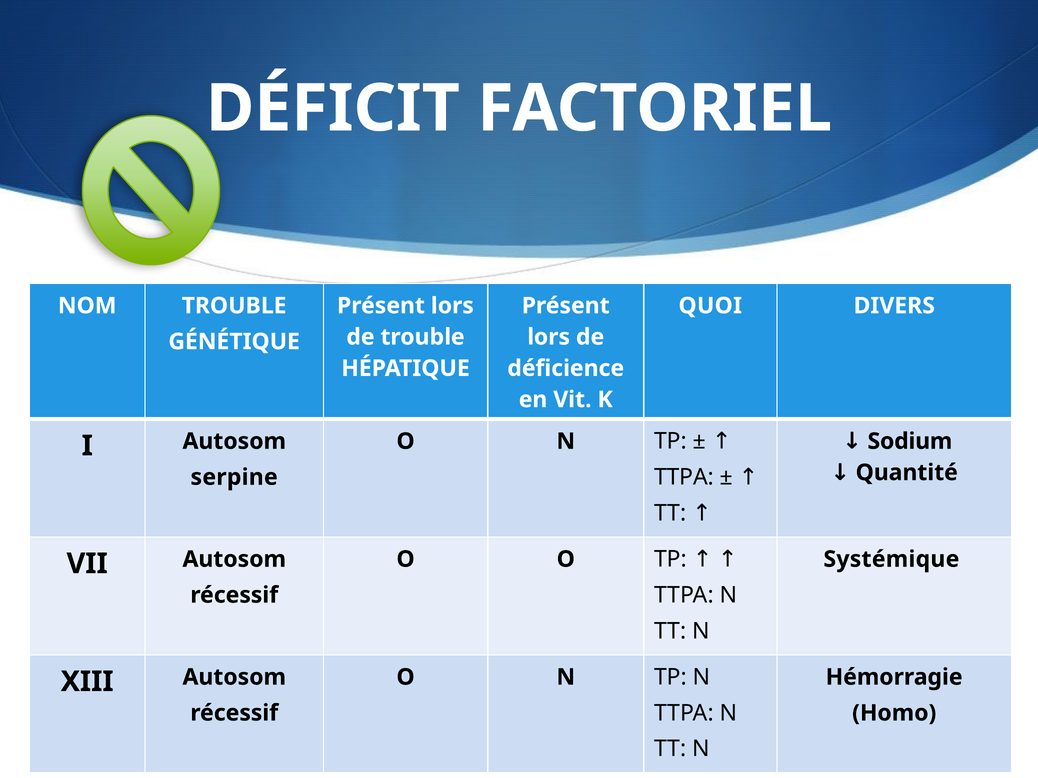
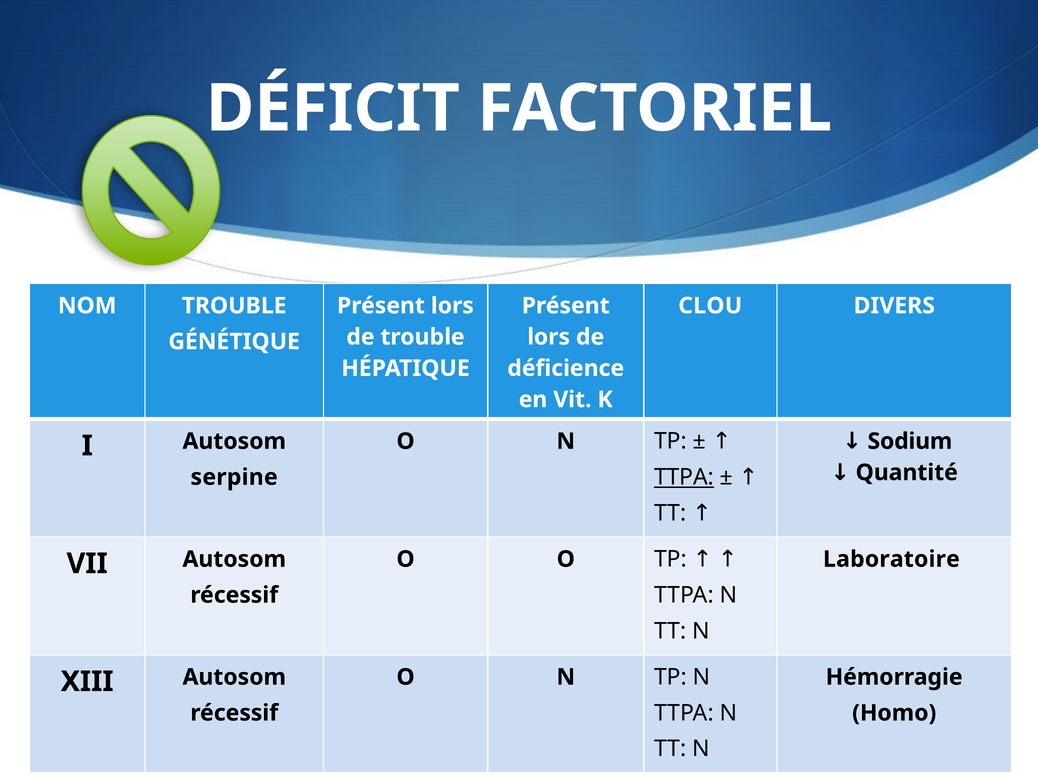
QUOI: QUOI -> CLOU
TTPA at (684, 477) underline: none -> present
Systémique: Systémique -> Laboratoire
